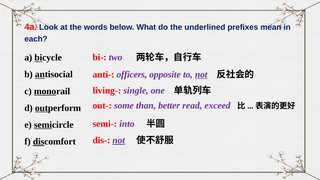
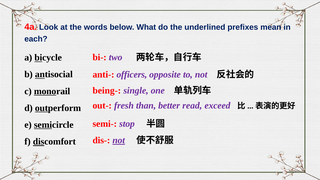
not at (201, 75) underline: present -> none
living-: living- -> being-
some: some -> fresh
into: into -> stop
